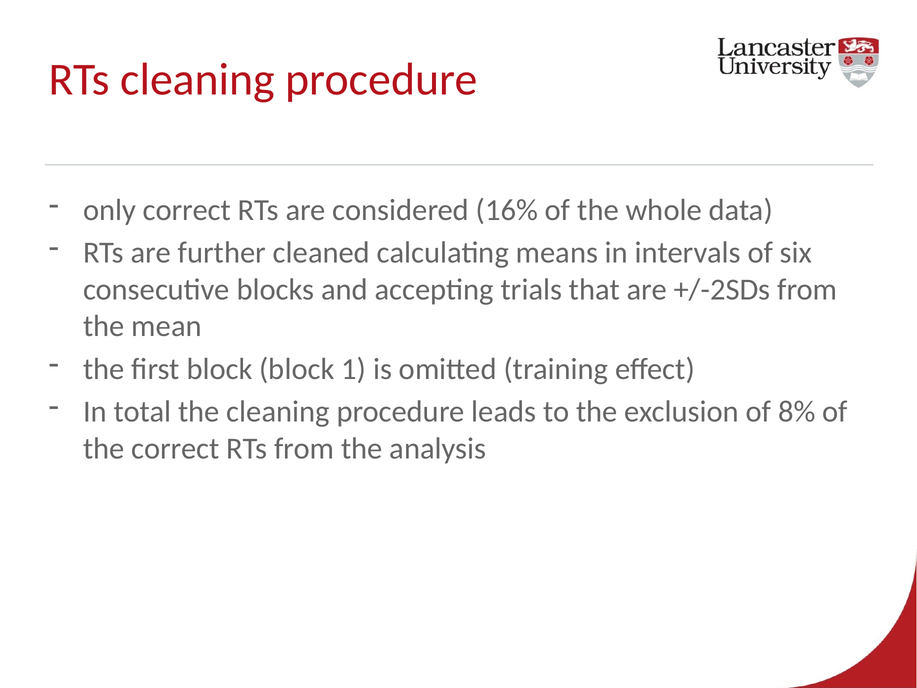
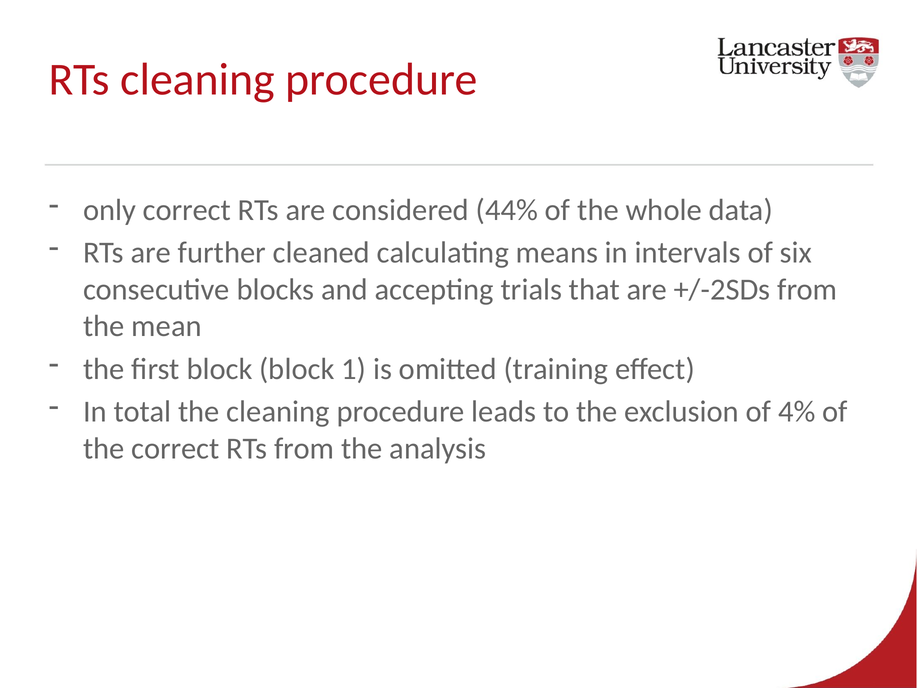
16%: 16% -> 44%
8%: 8% -> 4%
